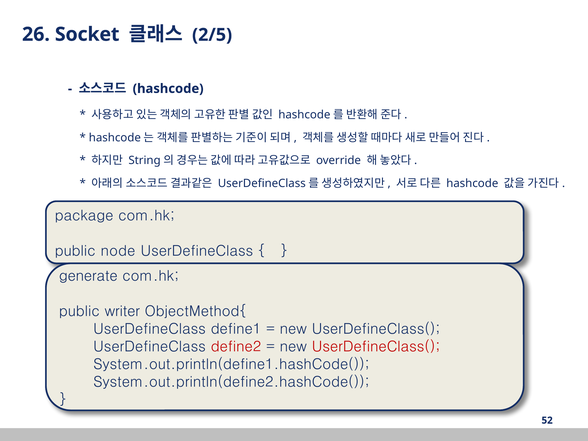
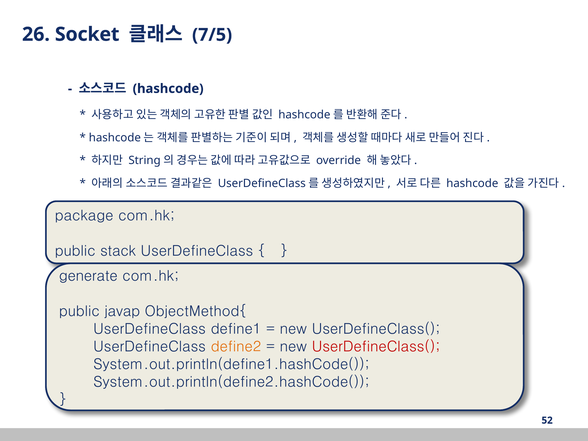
2/5: 2/5 -> 7/5
node: node -> stack
writer: writer -> javap
define2 colour: red -> orange
